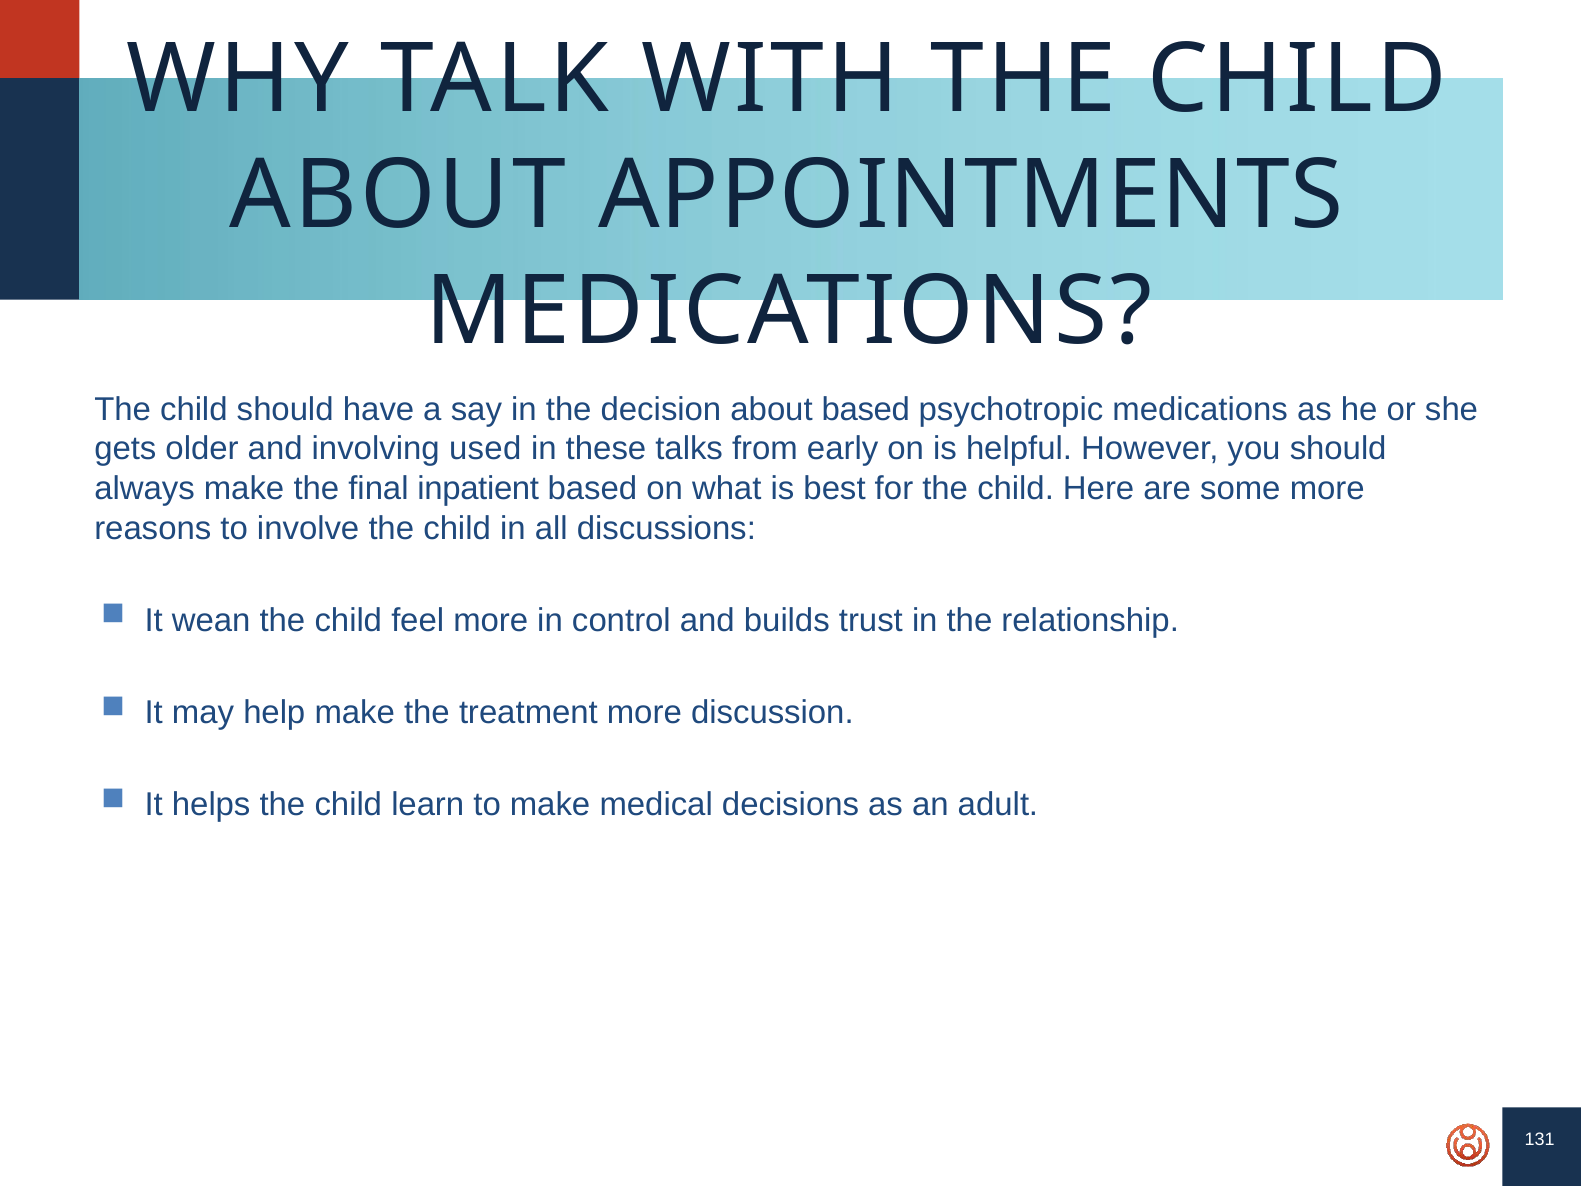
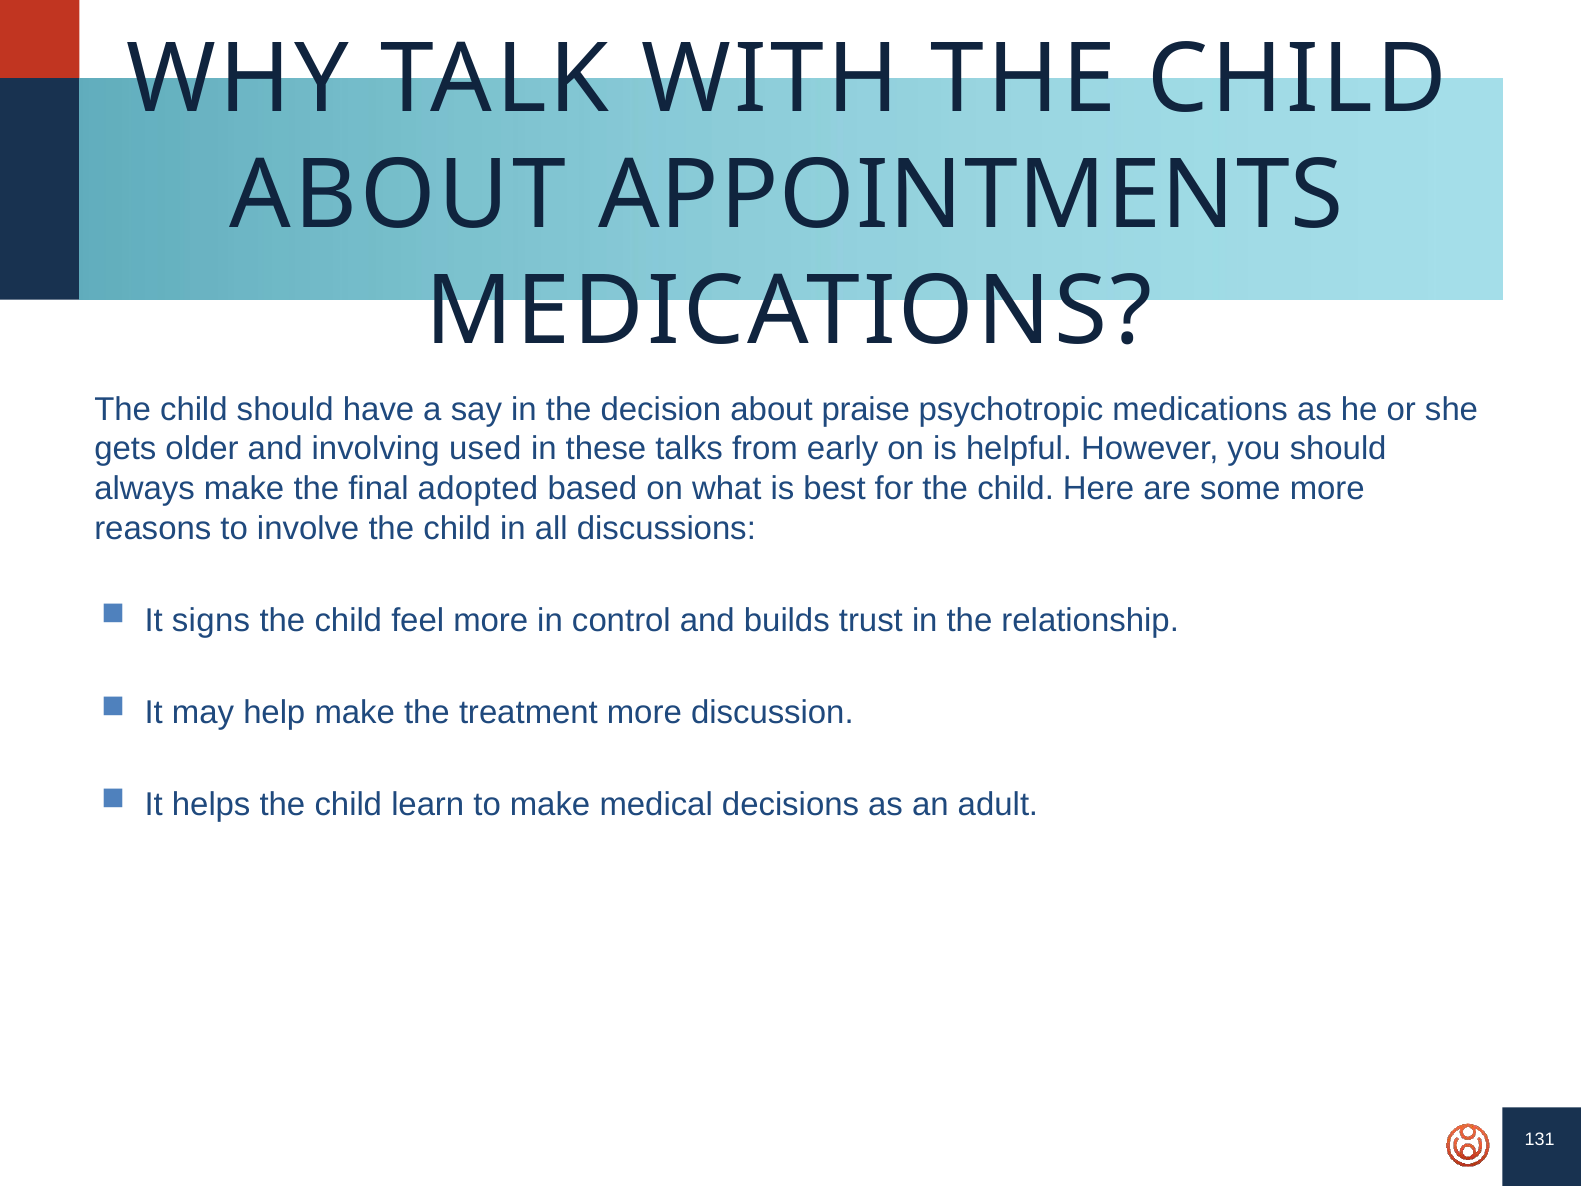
about based: based -> praise
inpatient: inpatient -> adopted
wean: wean -> signs
